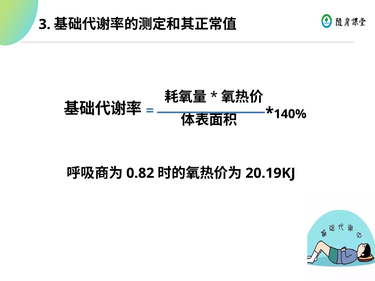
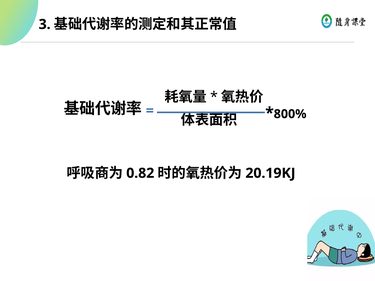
140%: 140% -> 800%
